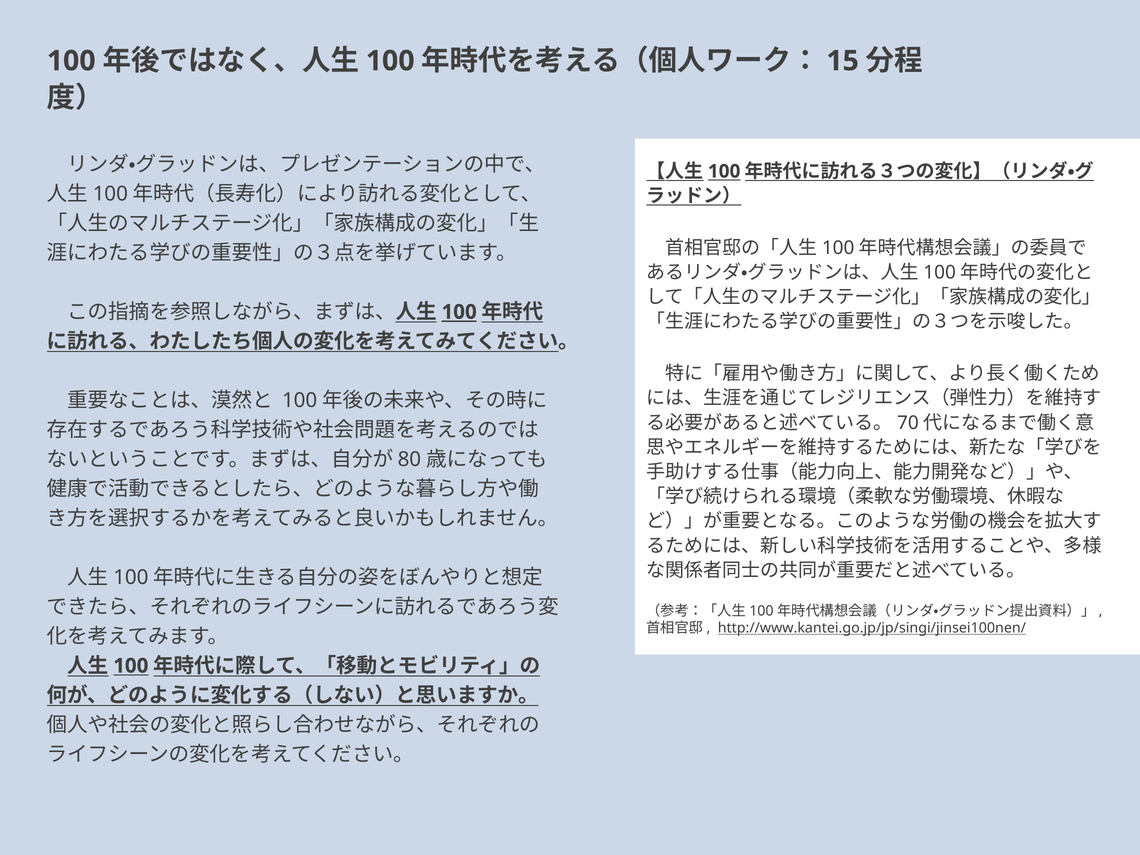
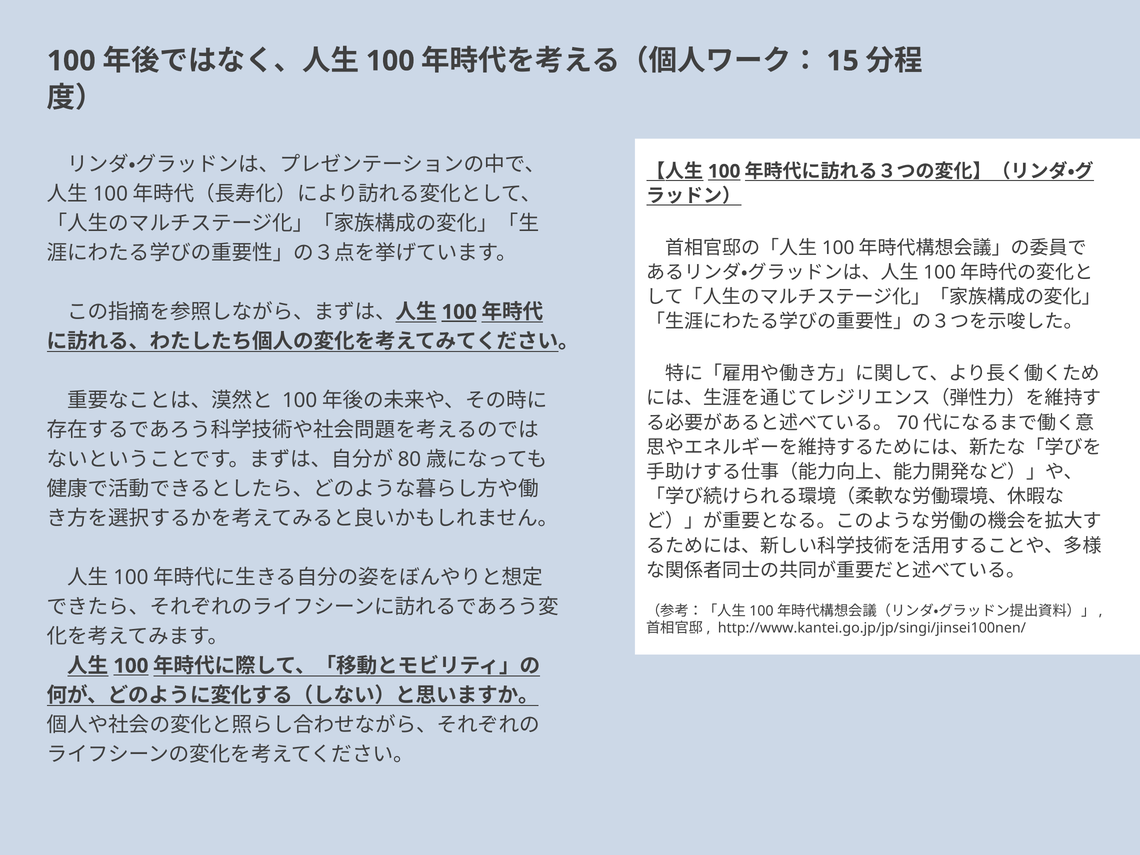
http://www.kantei.go.jp/jp/singi/jinsei100nen/ underline: present -> none
